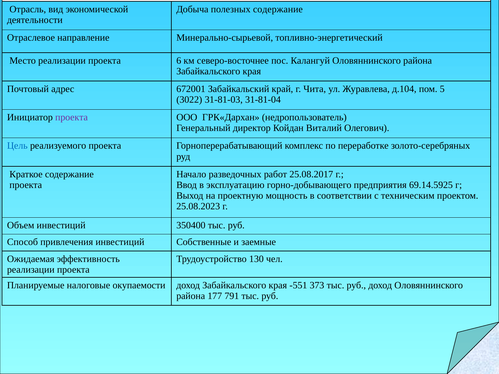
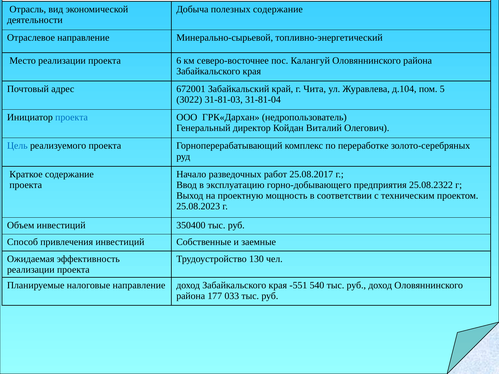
проекта at (72, 117) colour: purple -> blue
69.14.5925: 69.14.5925 -> 25.08.2322
налоговые окупаемости: окупаемости -> направление
373: 373 -> 540
791: 791 -> 033
